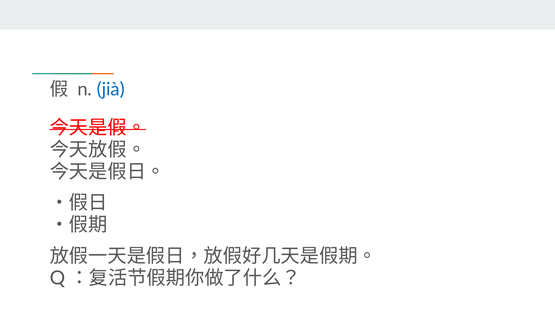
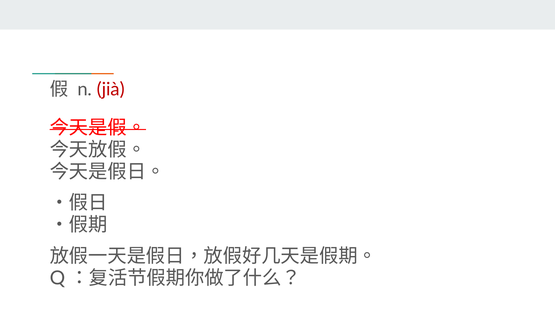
jià colour: blue -> red
